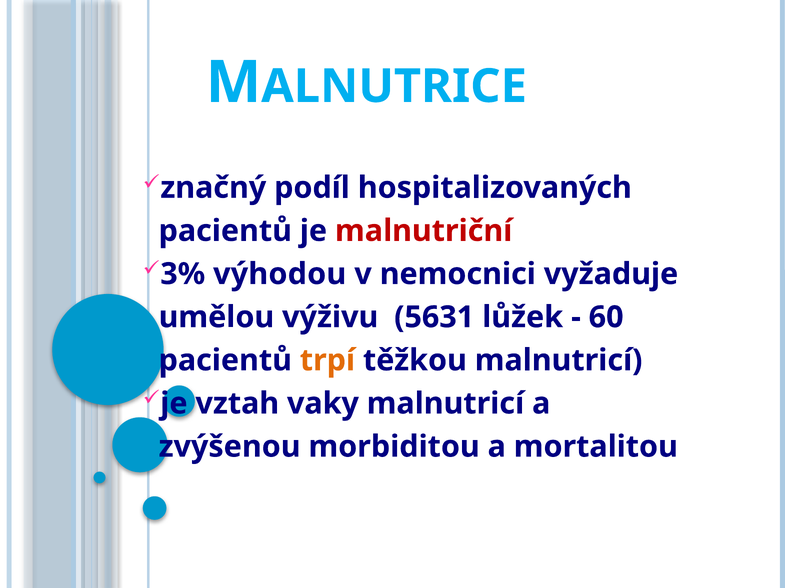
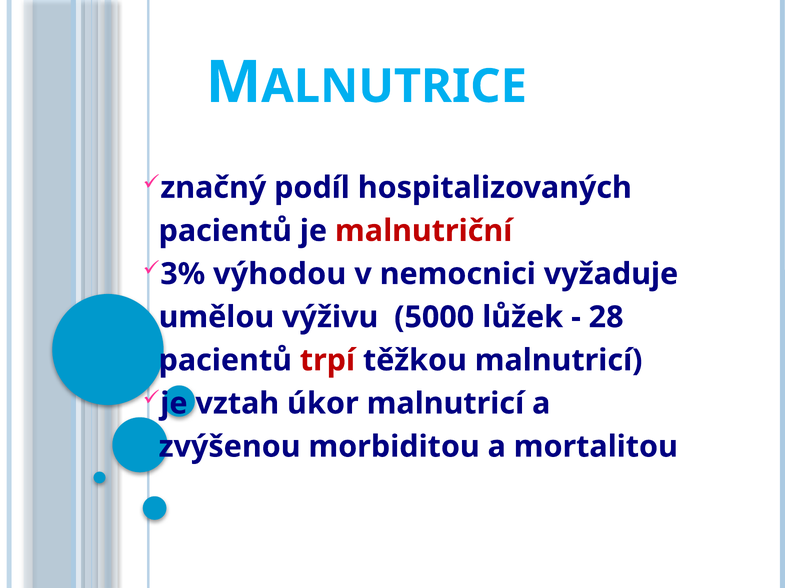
5631: 5631 -> 5000
60: 60 -> 28
trpí colour: orange -> red
vaky: vaky -> úkor
